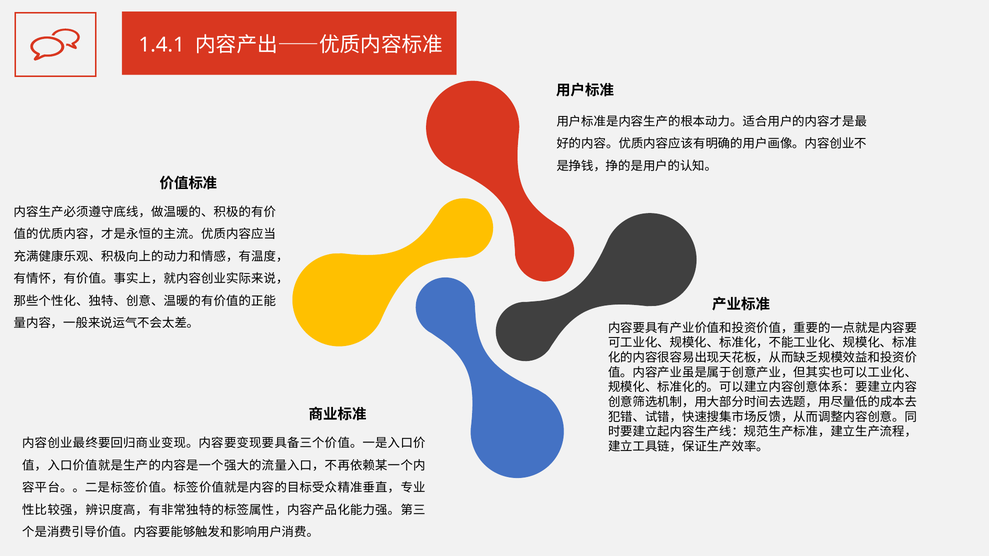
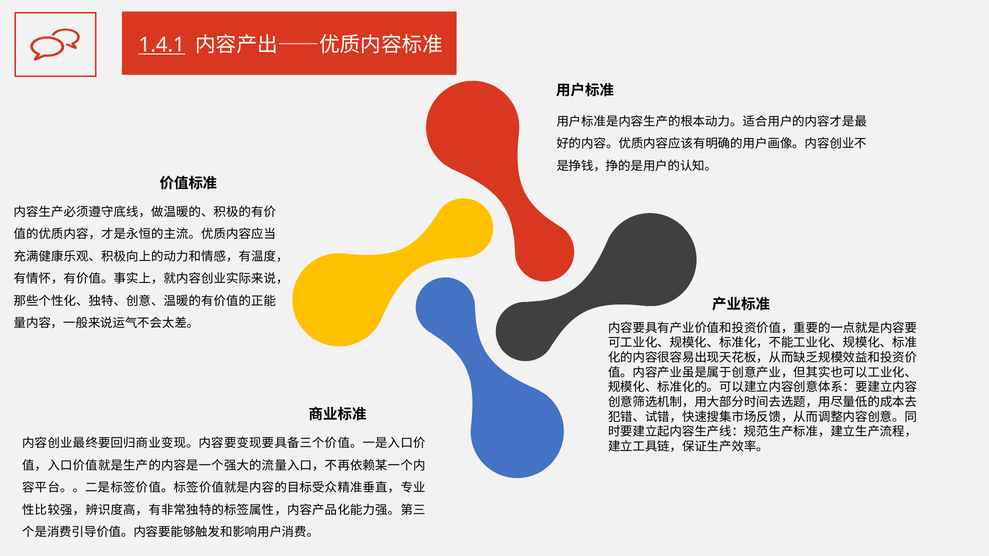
1.4.1 underline: none -> present
